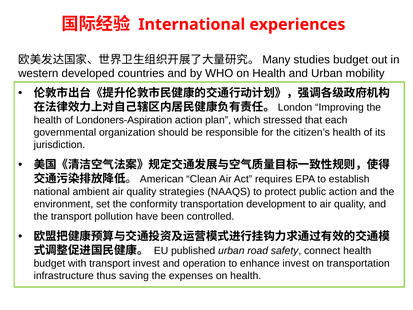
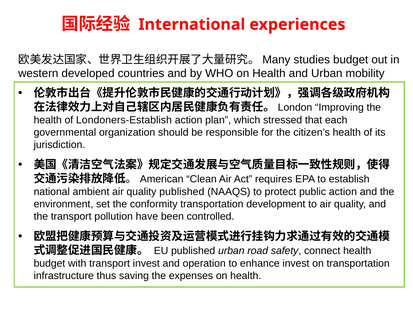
Londoners-Aspiration: Londoners-Aspiration -> Londoners-Establish
quality strategies: strategies -> published
